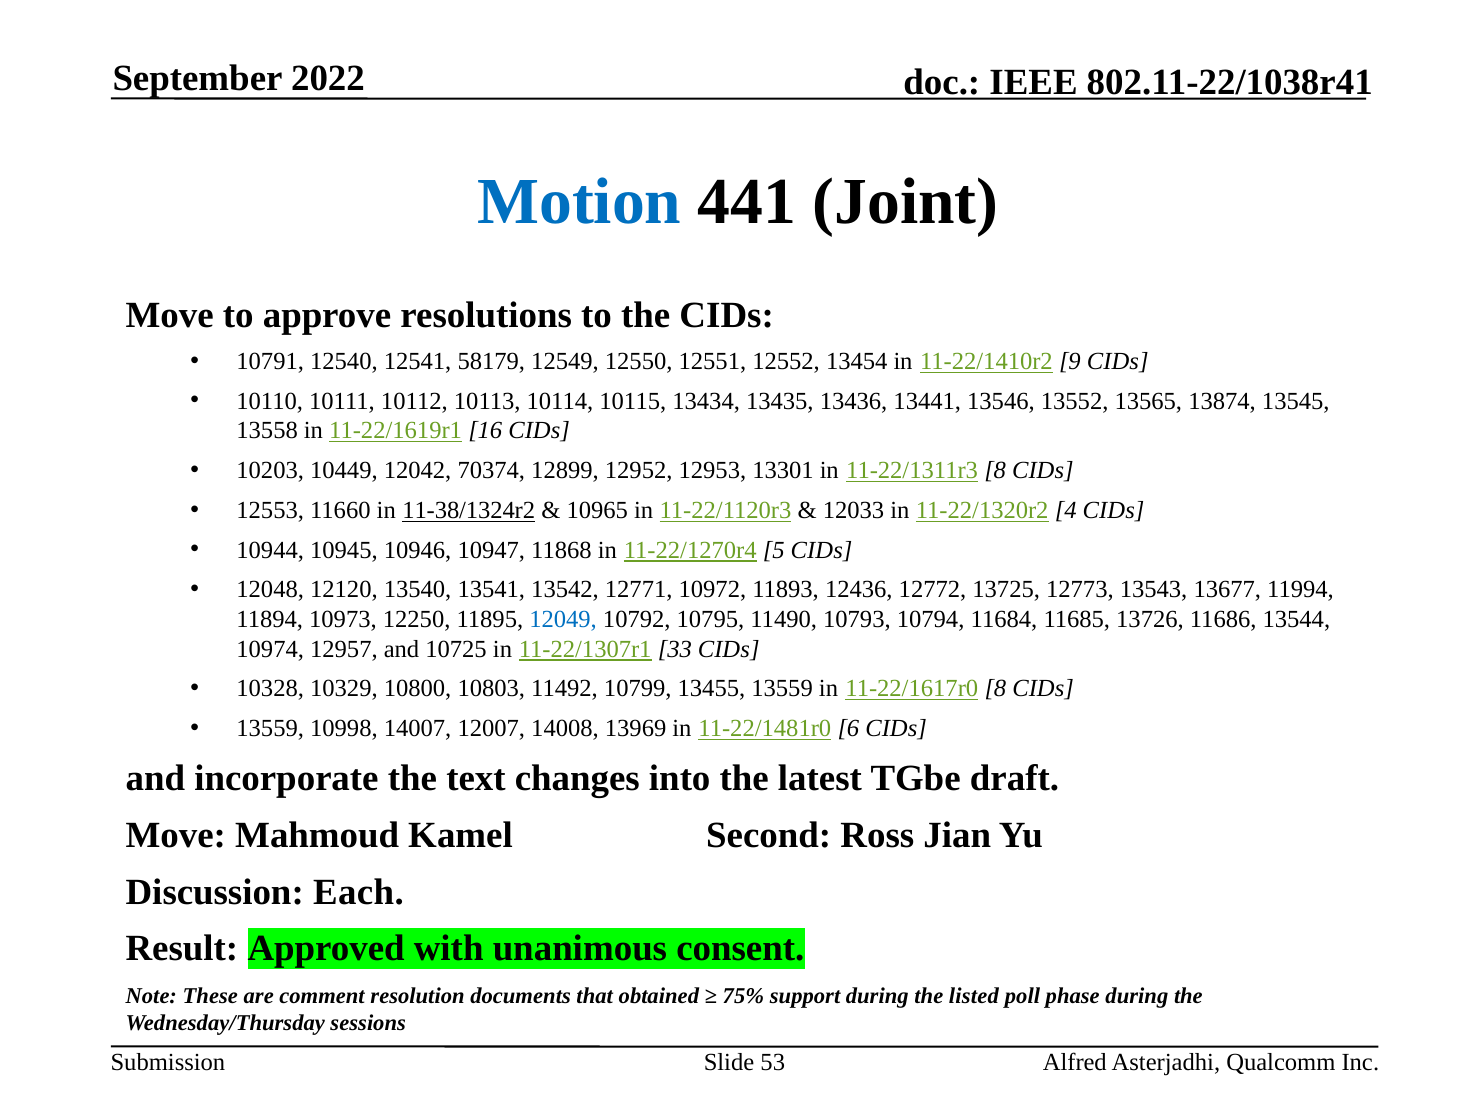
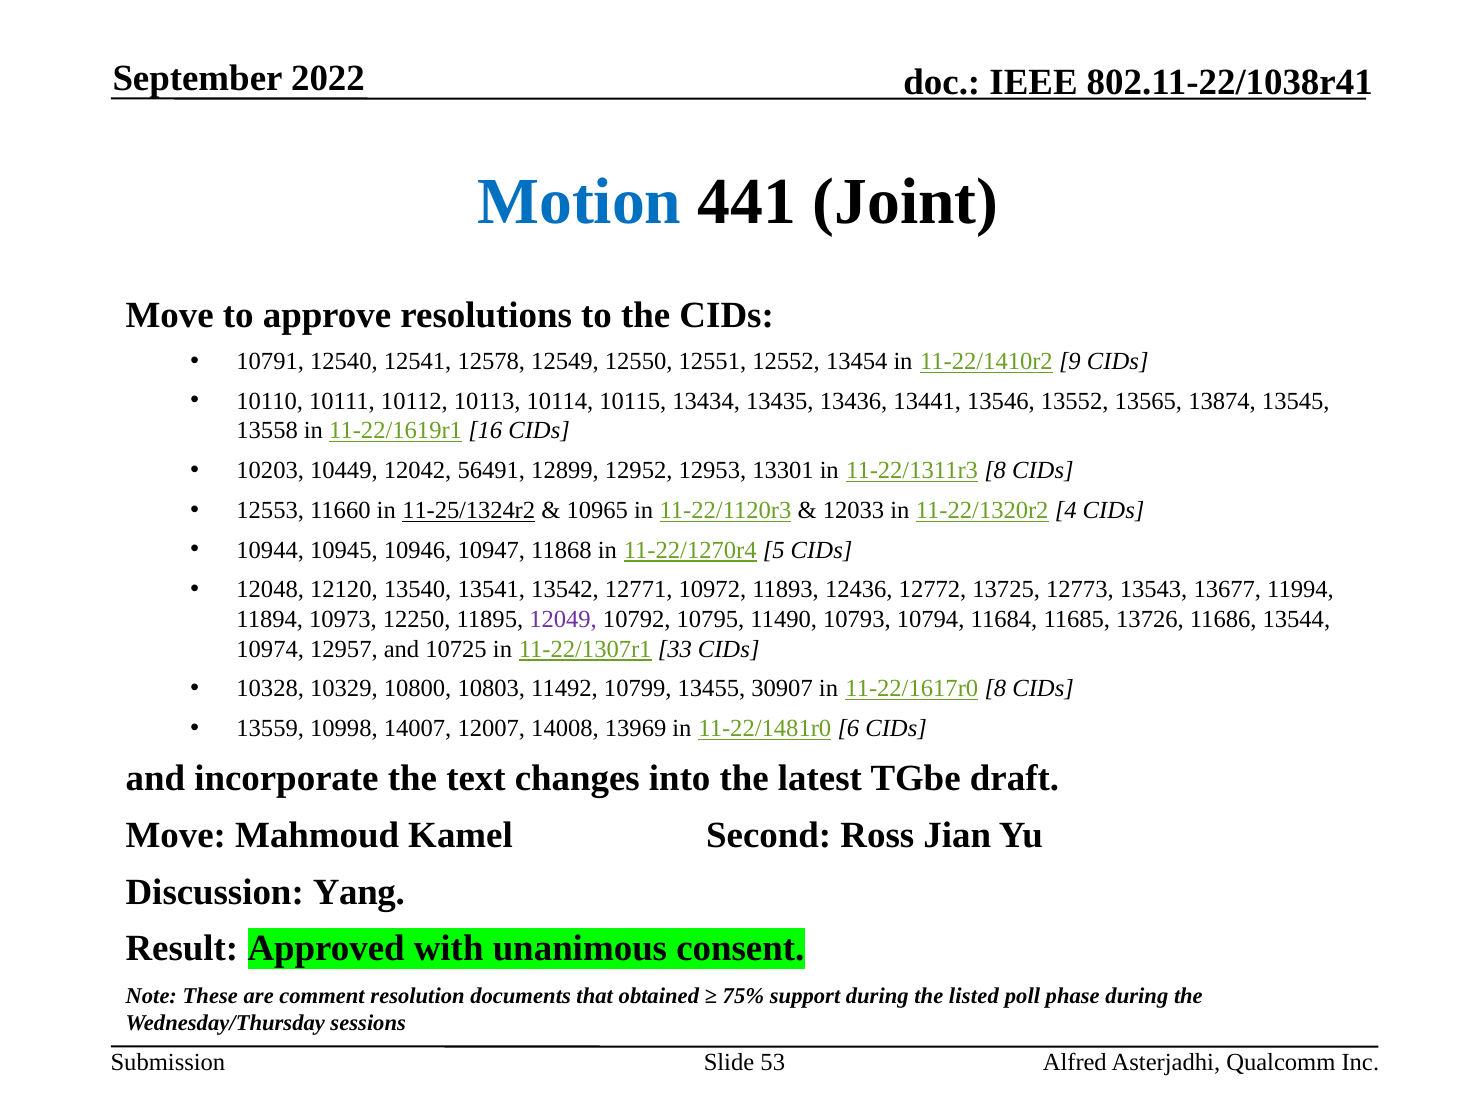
58179: 58179 -> 12578
70374: 70374 -> 56491
11-38/1324r2: 11-38/1324r2 -> 11-25/1324r2
12049 colour: blue -> purple
13455 13559: 13559 -> 30907
Each: Each -> Yang
